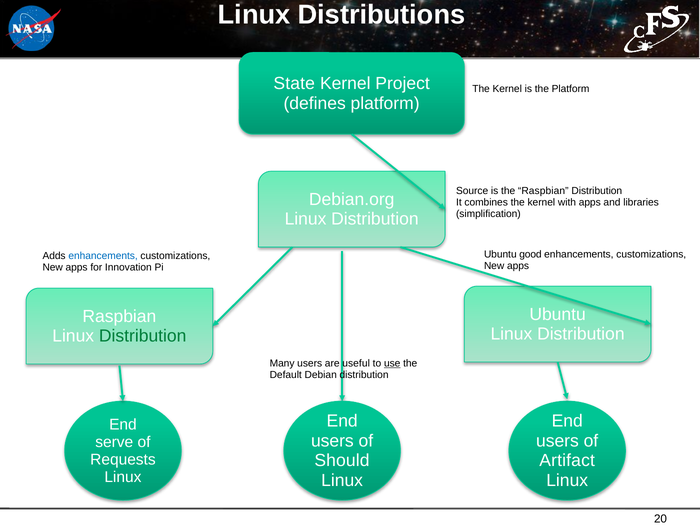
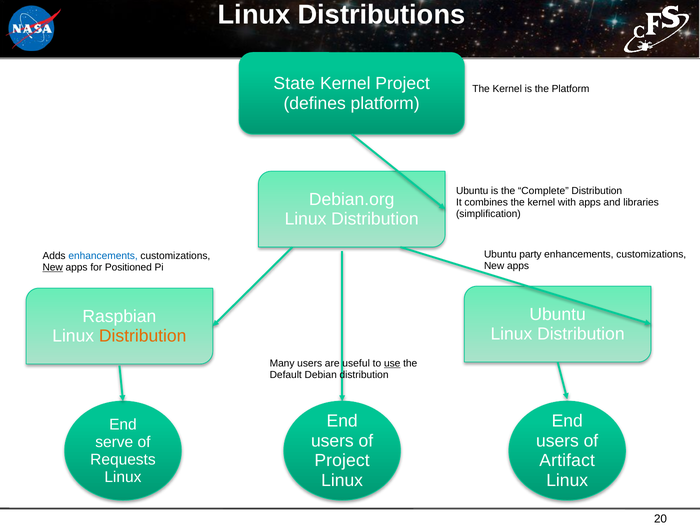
Source at (472, 191): Source -> Ubuntu
the Raspbian: Raspbian -> Complete
good: good -> party
New at (53, 267) underline: none -> present
Innovation: Innovation -> Positioned
Distribution at (143, 336) colour: green -> orange
Should at (342, 461): Should -> Project
